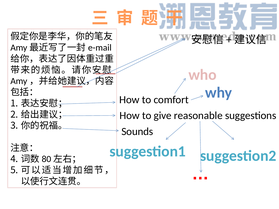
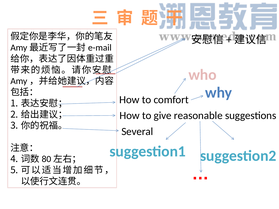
Sounds: Sounds -> Several
